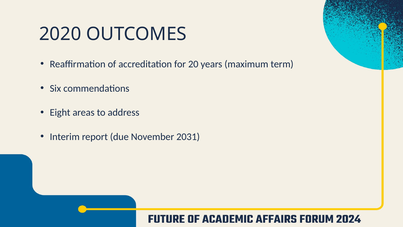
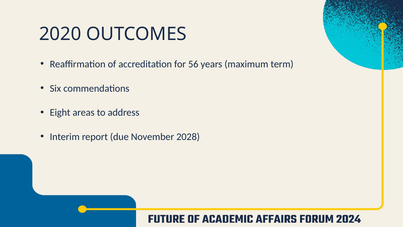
20: 20 -> 56
2031: 2031 -> 2028
